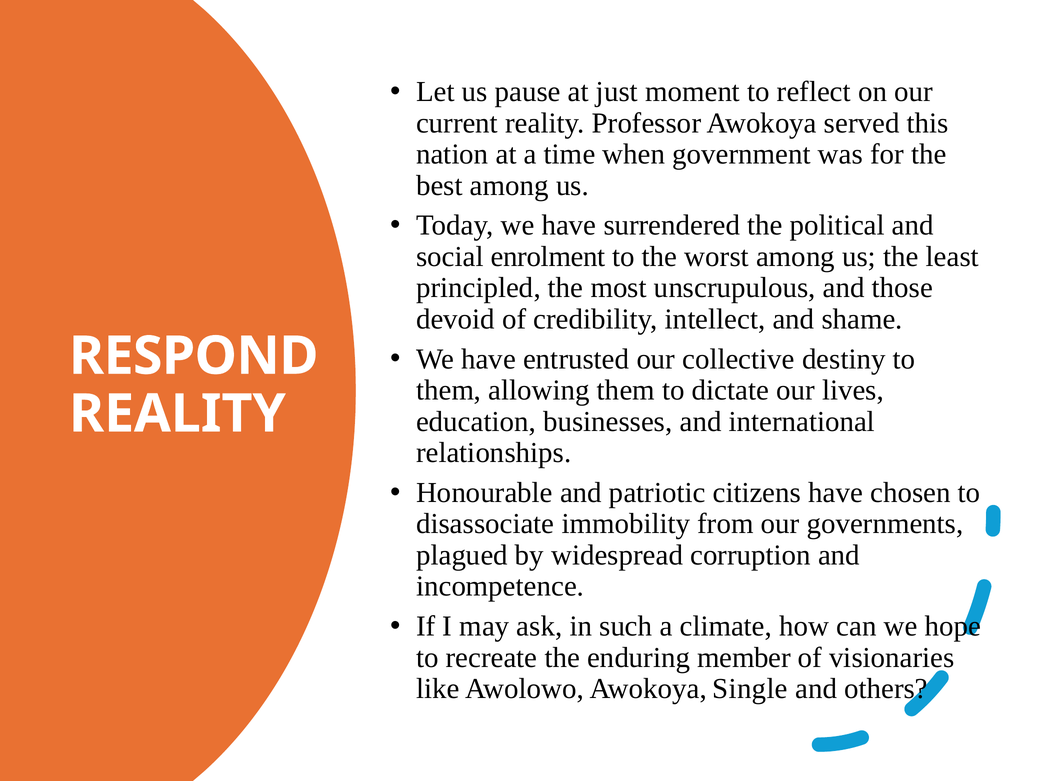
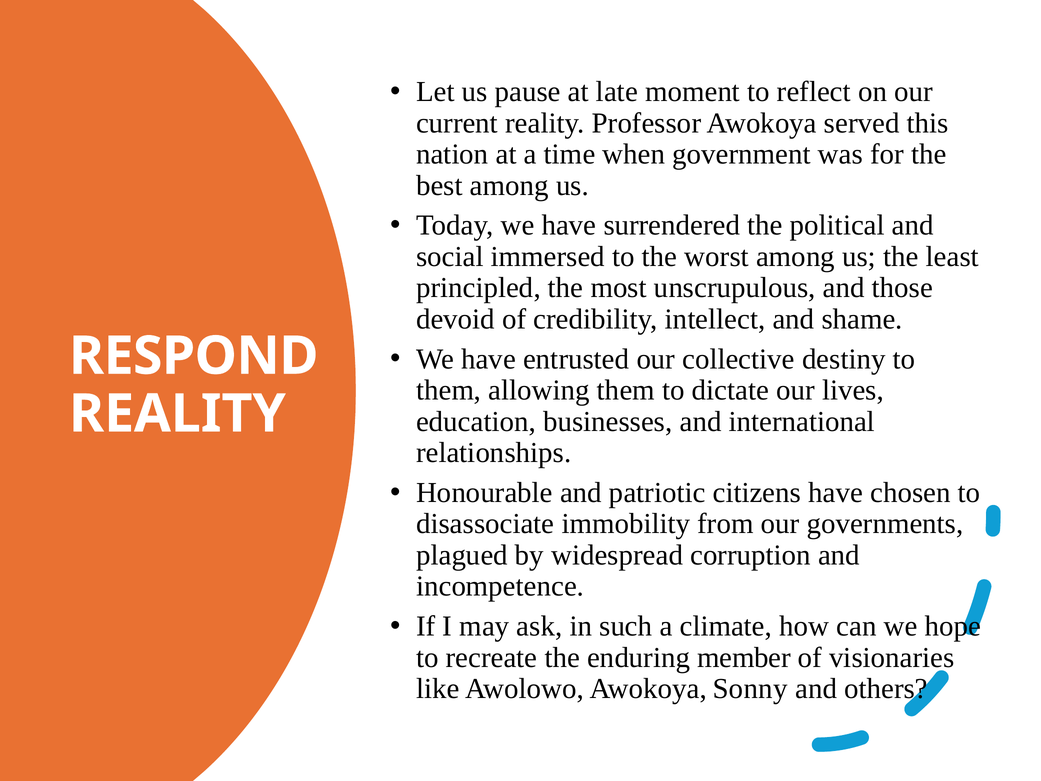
just: just -> late
enrolment: enrolment -> immersed
Single: Single -> Sonny
